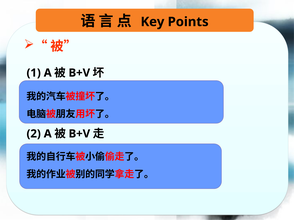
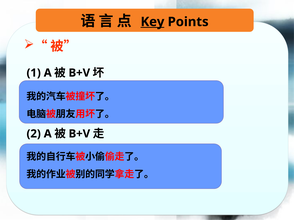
Key underline: none -> present
